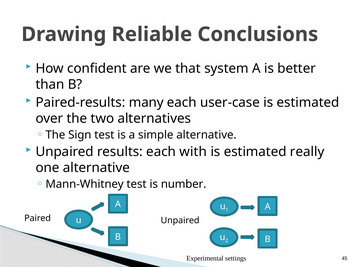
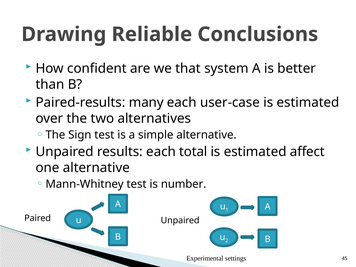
with: with -> total
really: really -> affect
